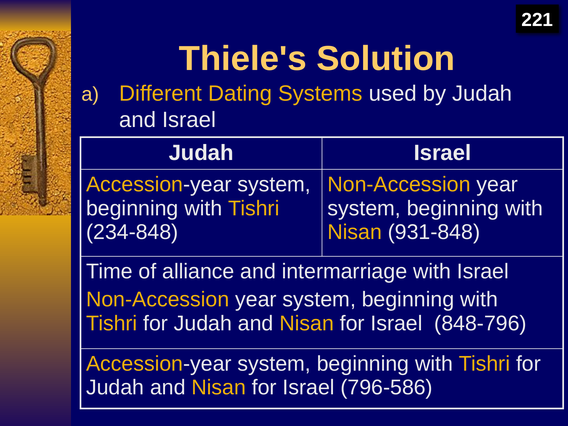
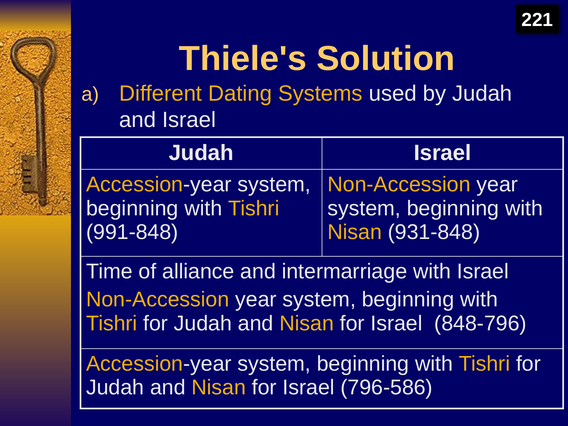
234-848: 234-848 -> 991-848
